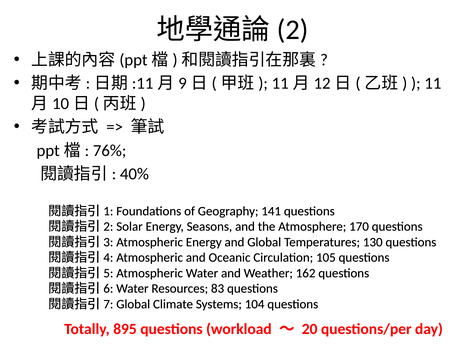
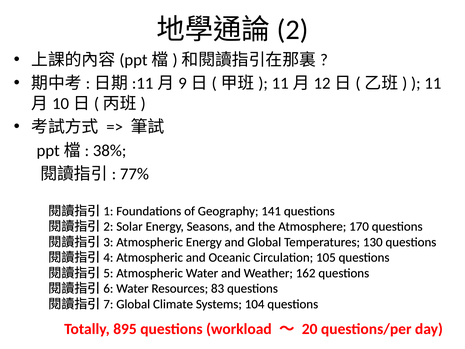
76%: 76% -> 38%
40%: 40% -> 77%
